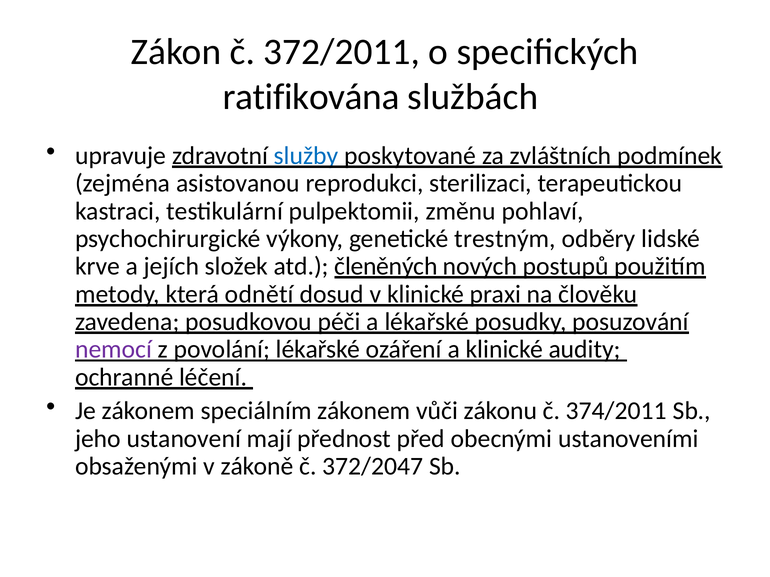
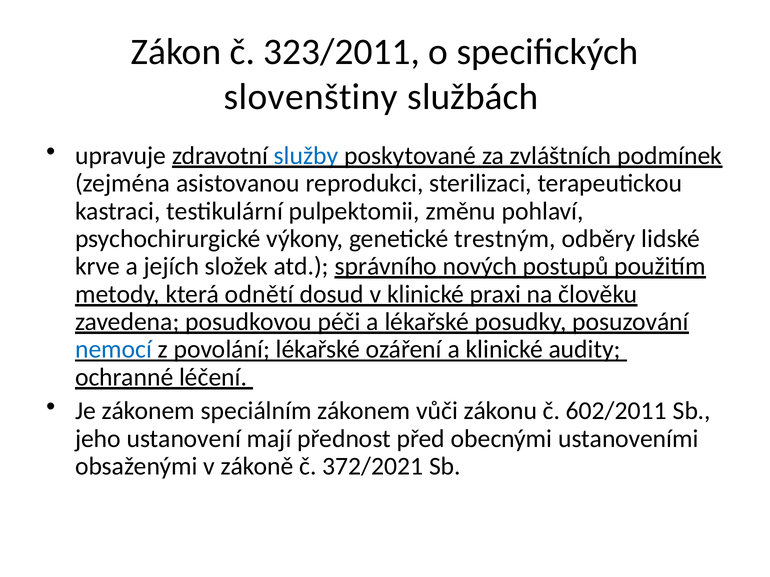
372/2011: 372/2011 -> 323/2011
ratifikována: ratifikována -> slovenštiny
členěných: členěných -> správního
nemocí colour: purple -> blue
374/2011: 374/2011 -> 602/2011
372/2047: 372/2047 -> 372/2021
